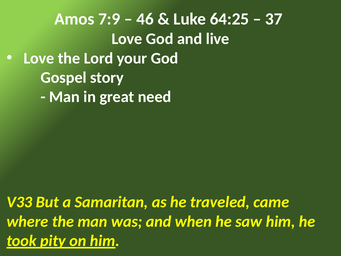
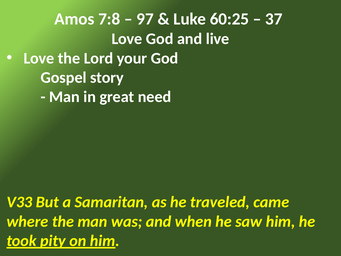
7:9: 7:9 -> 7:8
46: 46 -> 97
64:25: 64:25 -> 60:25
